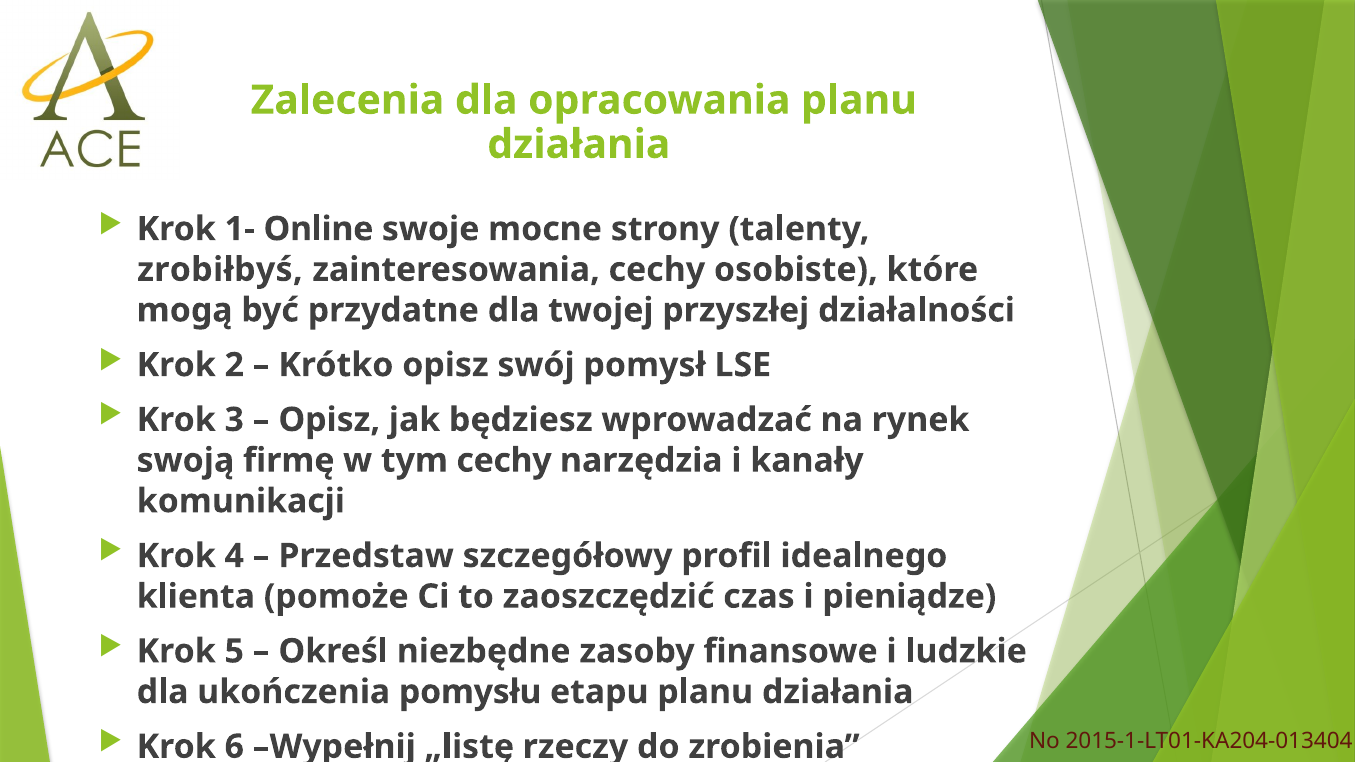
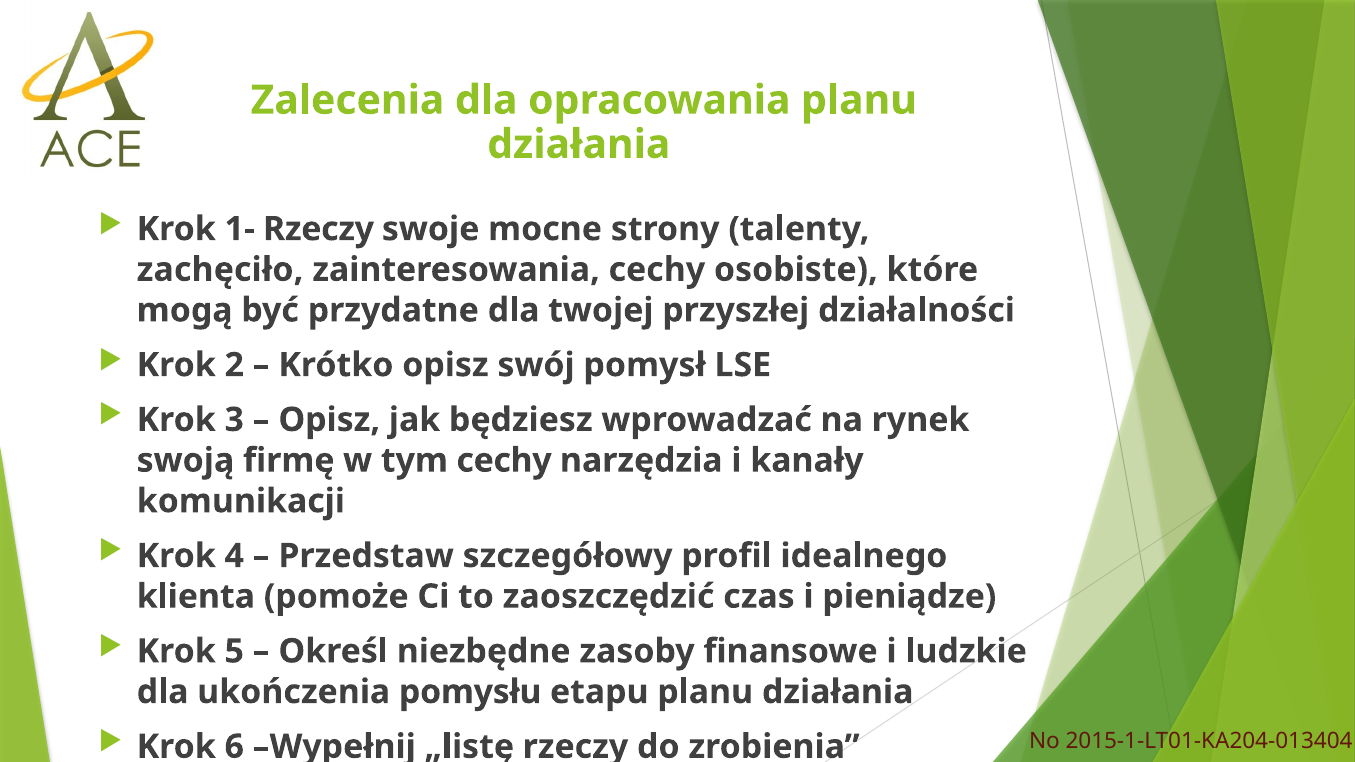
1- Online: Online -> Rzeczy
zrobiłbyś: zrobiłbyś -> zachęciło
